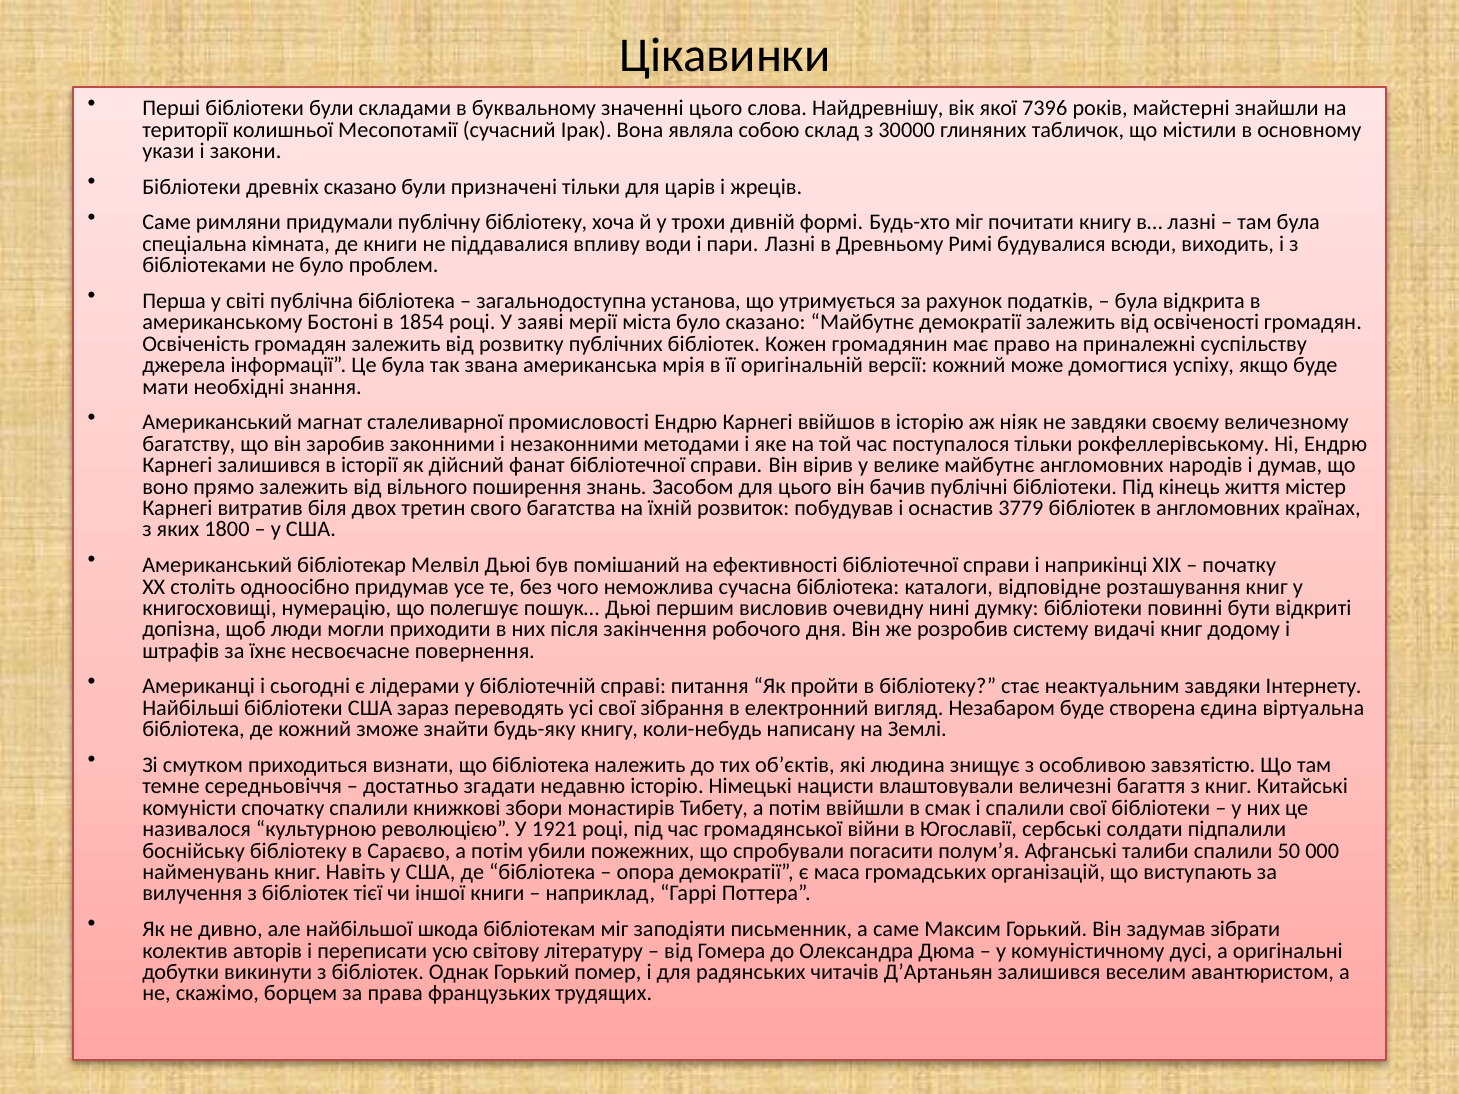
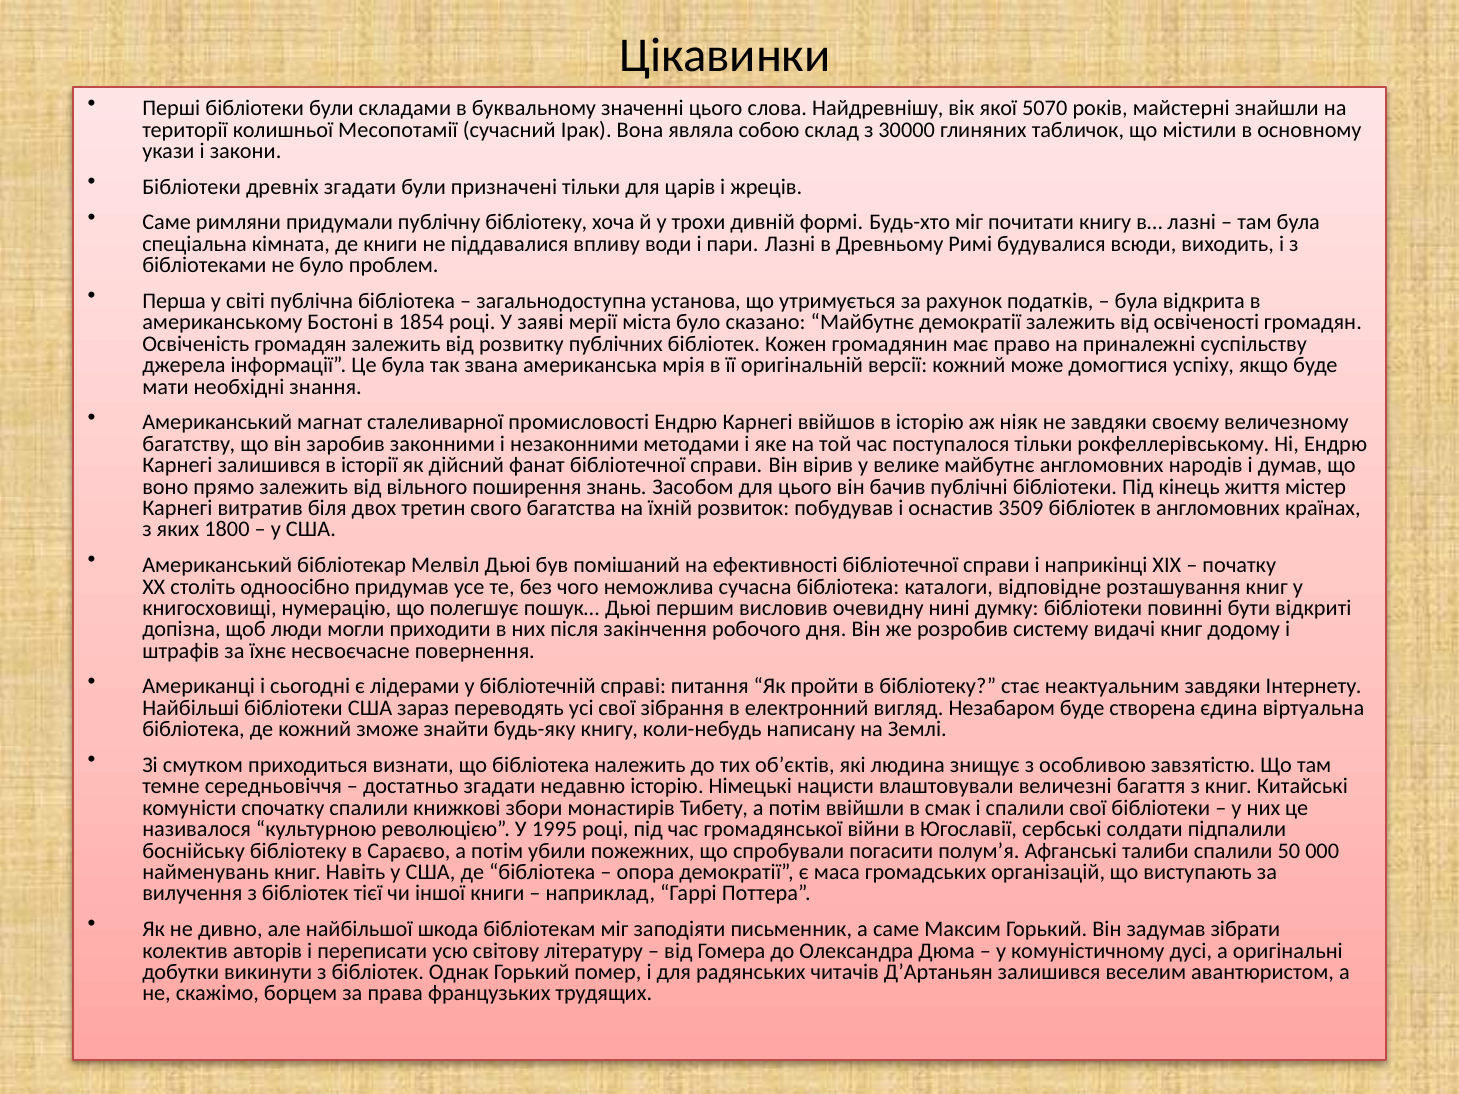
7396: 7396 -> 5070
древніх сказано: сказано -> згадати
3779: 3779 -> 3509
1921: 1921 -> 1995
